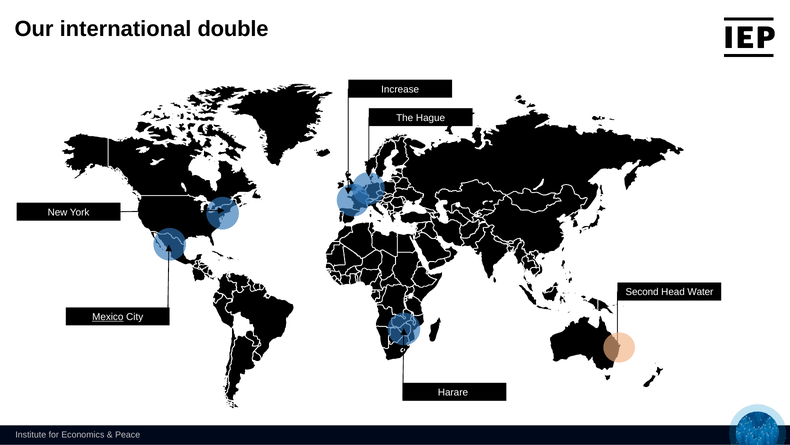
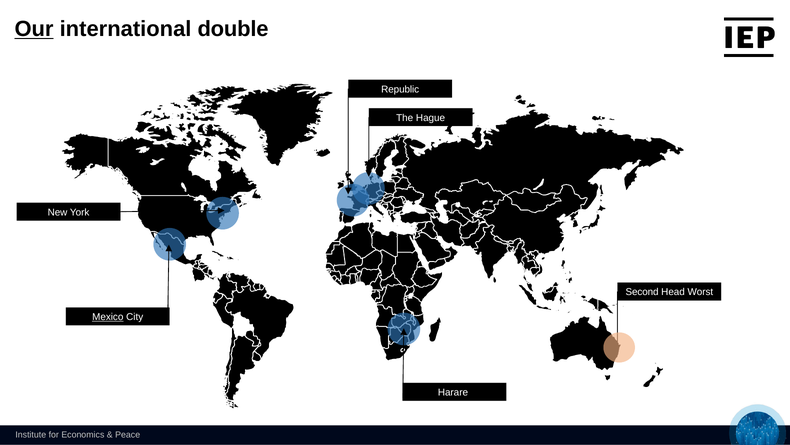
Our underline: none -> present
Increase: Increase -> Republic
Water: Water -> Worst
